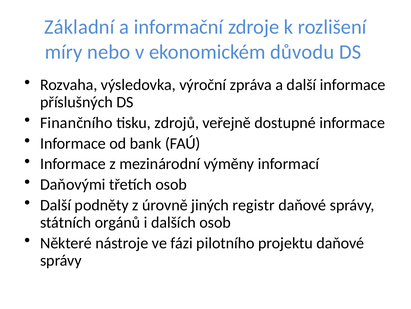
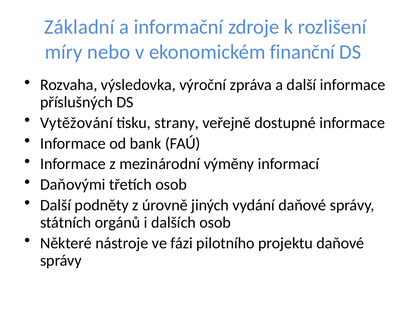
důvodu: důvodu -> finanční
Finančního: Finančního -> Vytěžování
zdrojů: zdrojů -> strany
registr: registr -> vydání
